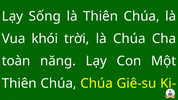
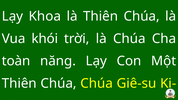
Sống: Sống -> Khoa
